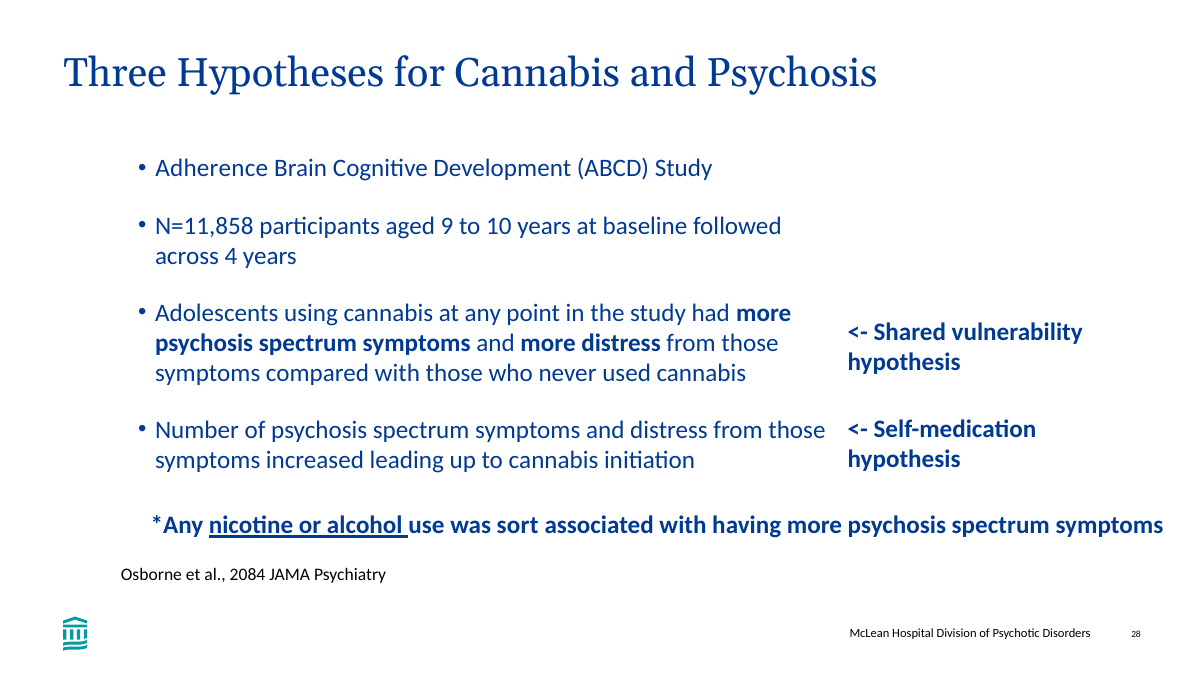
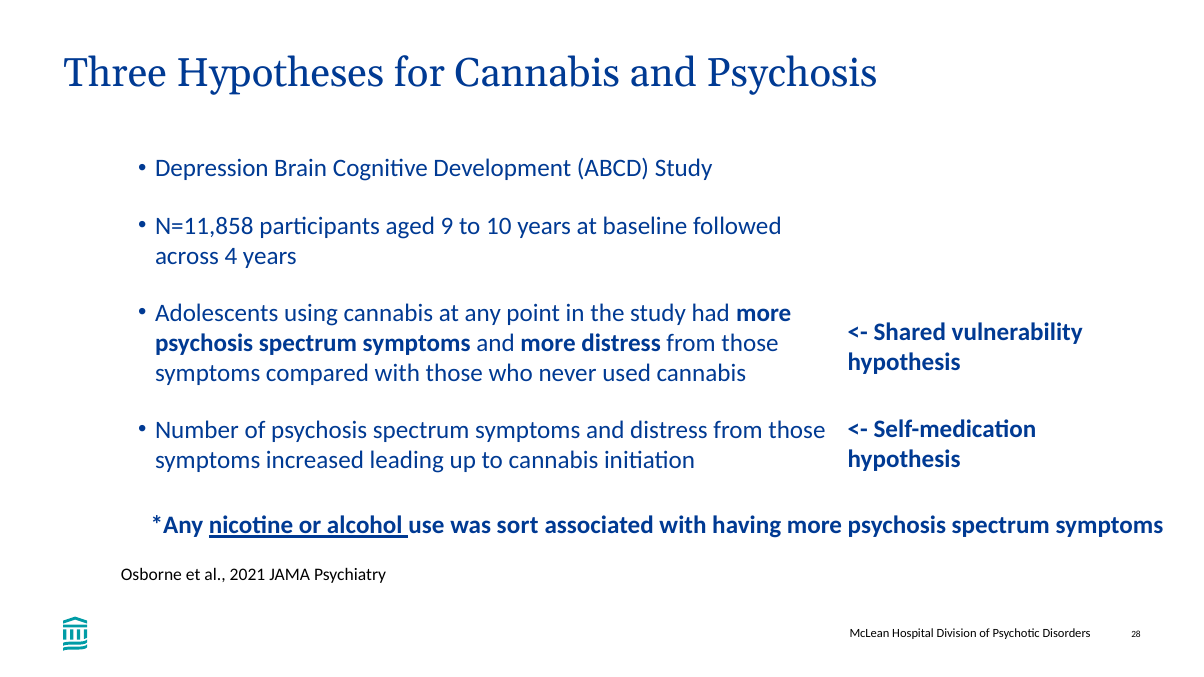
Adherence: Adherence -> Depression
2084: 2084 -> 2021
